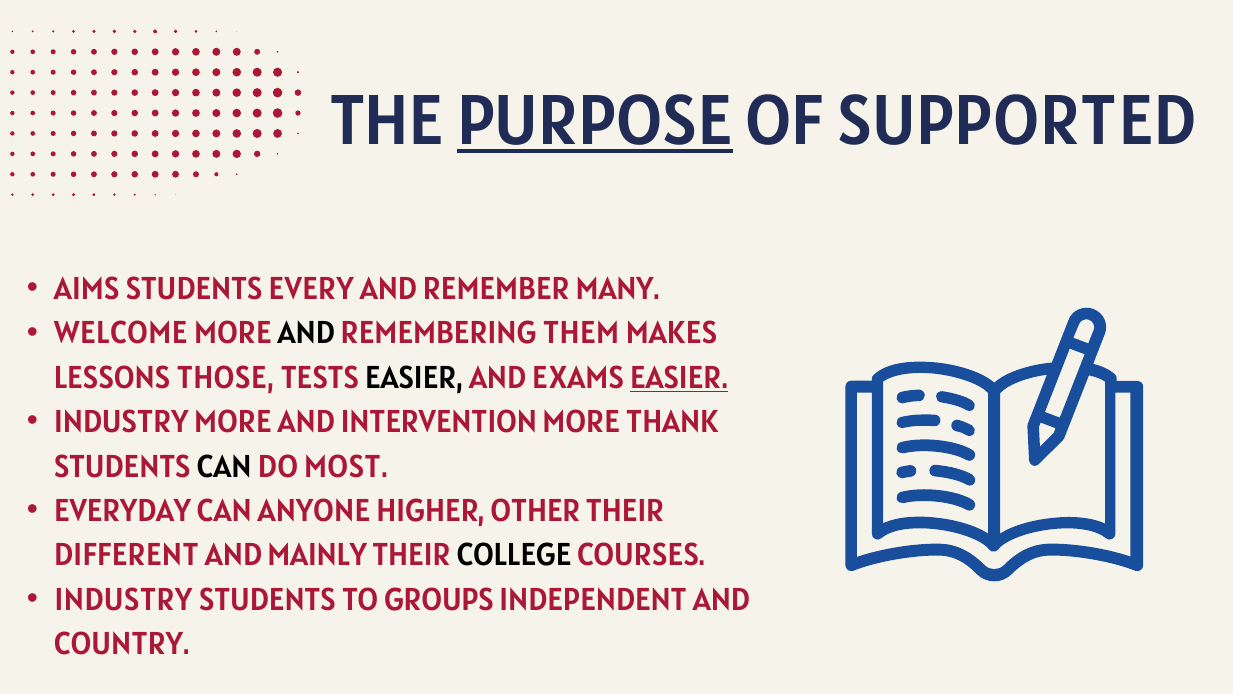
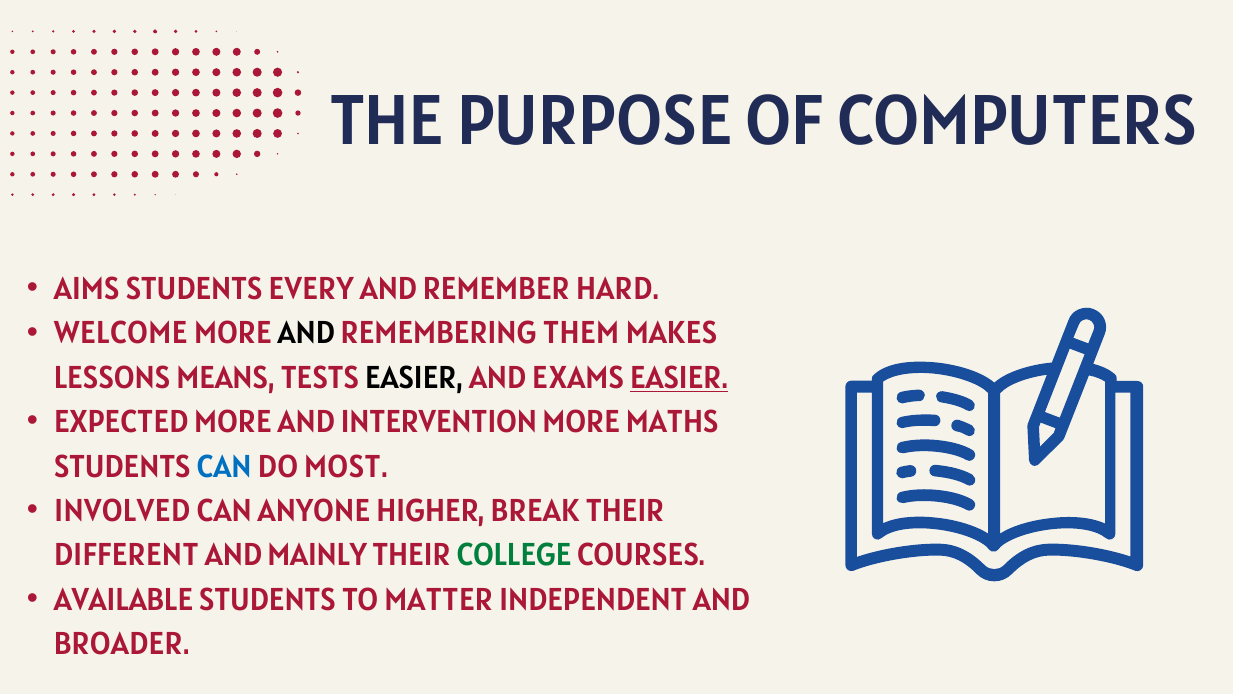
PURPOSE underline: present -> none
SUPPORTED: SUPPORTED -> COMPUTERS
MANY: MANY -> HARD
THOSE: THOSE -> MEANS
INDUSTRY at (121, 422): INDUSTRY -> EXPECTED
THANK: THANK -> MATHS
CAN at (224, 466) colour: black -> blue
EVERYDAY: EVERYDAY -> INVOLVED
OTHER: OTHER -> BREAK
COLLEGE colour: black -> green
INDUSTRY at (123, 599): INDUSTRY -> AVAILABLE
GROUPS: GROUPS -> MATTER
COUNTRY: COUNTRY -> BROADER
